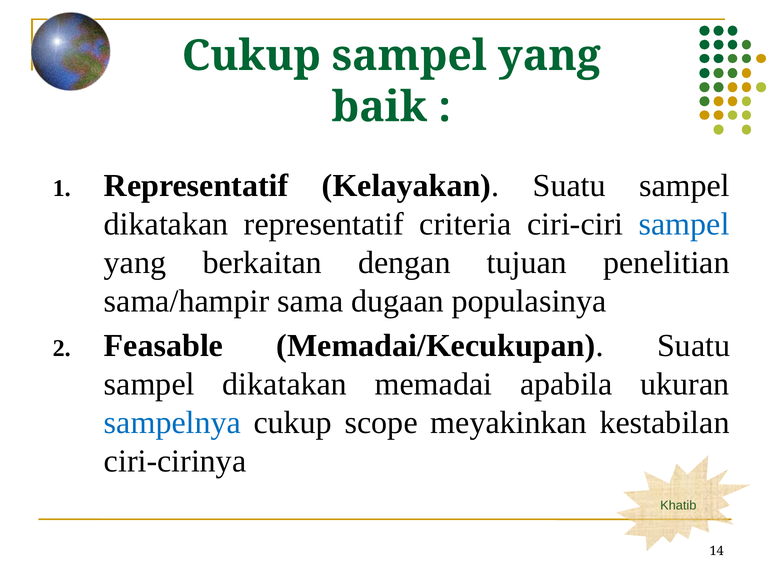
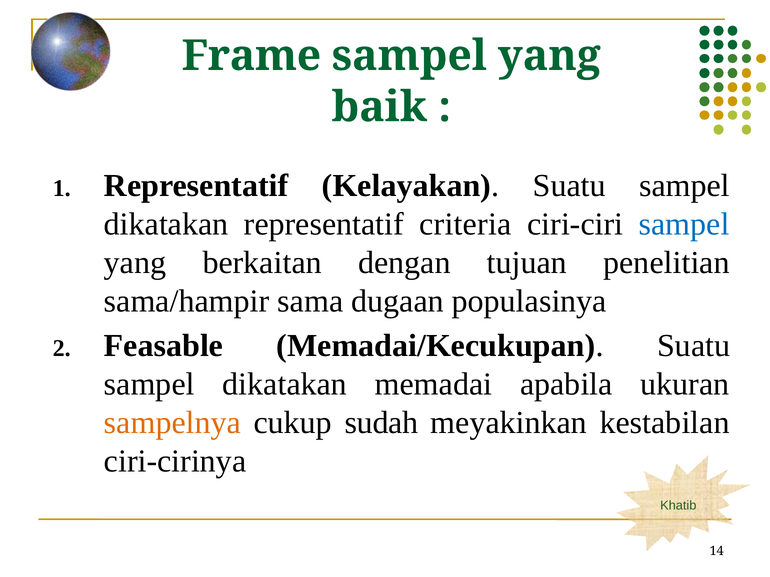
Cukup at (251, 56): Cukup -> Frame
sampelnya colour: blue -> orange
scope: scope -> sudah
